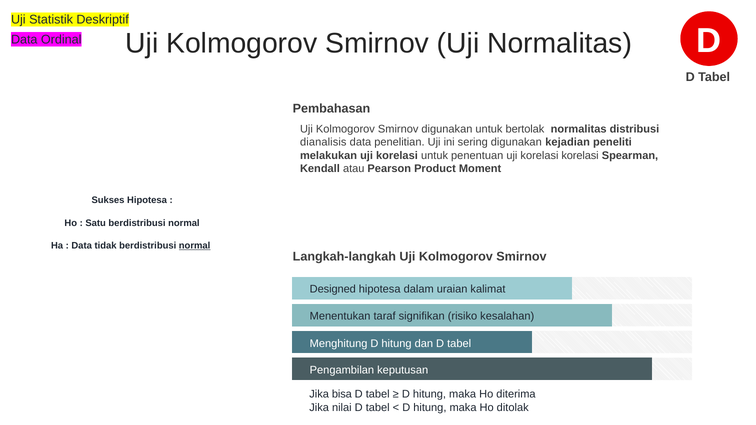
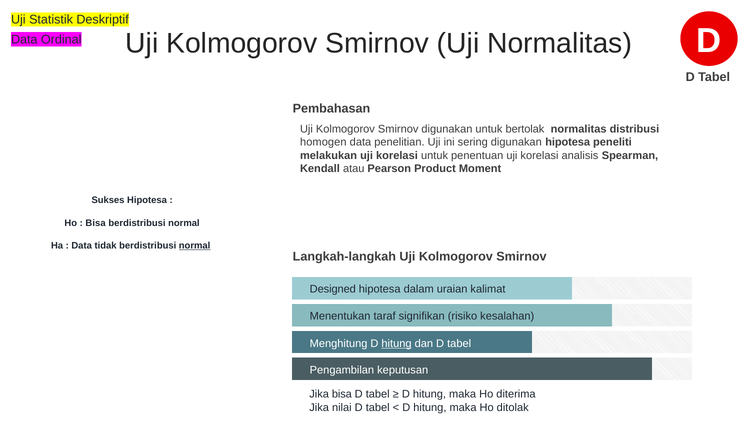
dianalisis: dianalisis -> homogen
digunakan kejadian: kejadian -> hipotesa
korelasi korelasi: korelasi -> analisis
Satu at (96, 223): Satu -> Bisa
hitung at (397, 344) underline: none -> present
